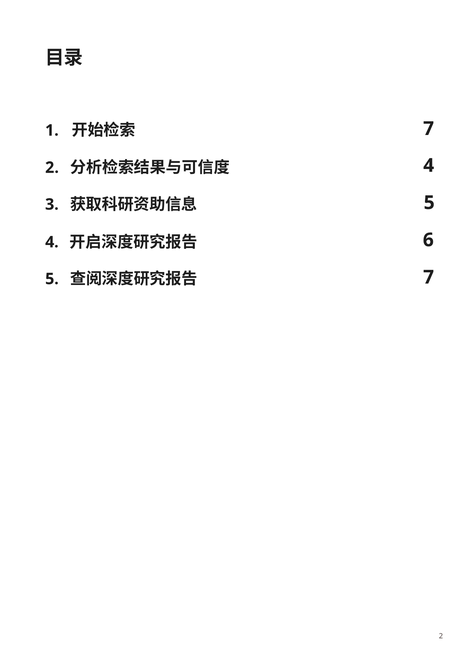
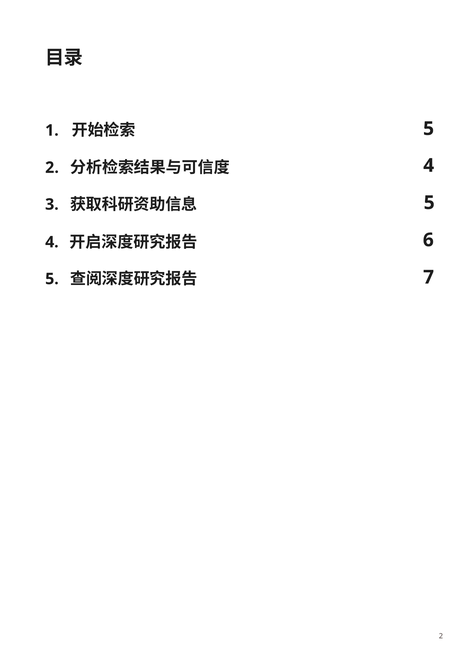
7 at (429, 129): 7 -> 5
